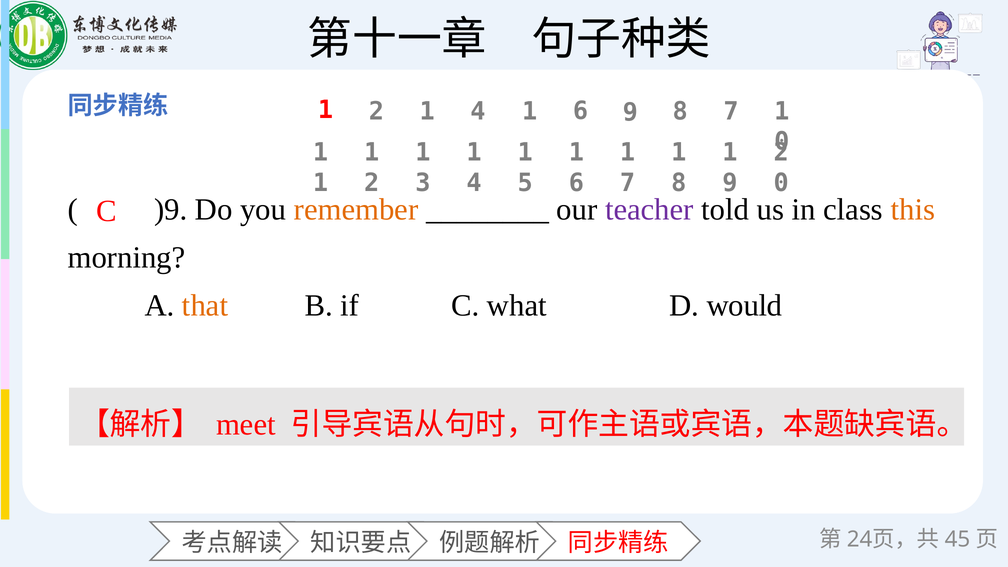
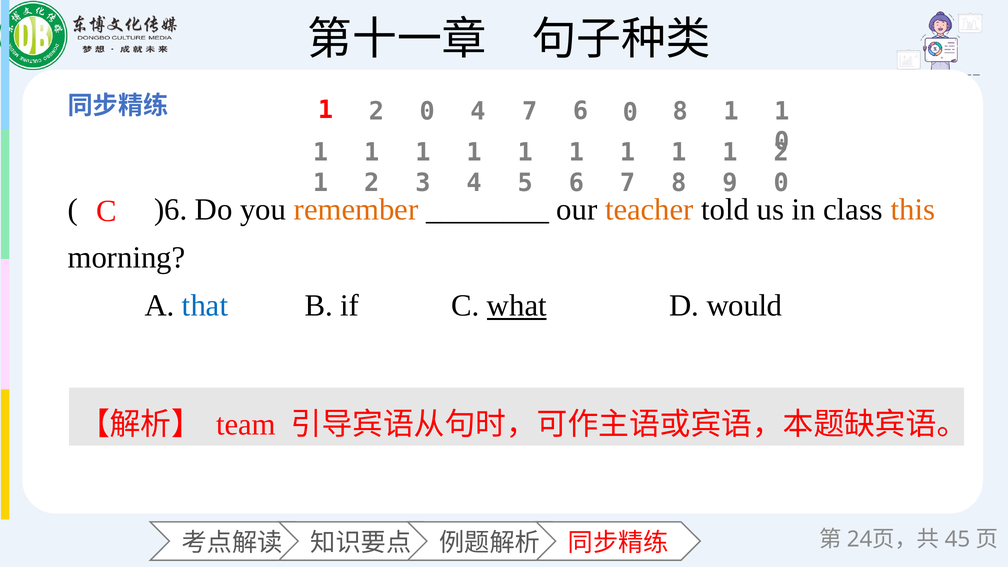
1 at (427, 111): 1 -> 0
1 at (530, 111): 1 -> 7
6 9: 9 -> 0
7 at (731, 111): 7 -> 1
)9: )9 -> )6
teacher colour: purple -> orange
that colour: orange -> blue
what underline: none -> present
meet: meet -> team
